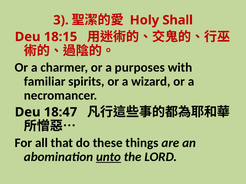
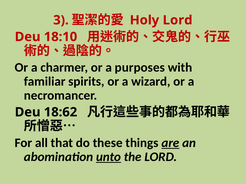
Holy Shall: Shall -> Lord
18:15: 18:15 -> 18:10
18:47: 18:47 -> 18:62
are underline: none -> present
